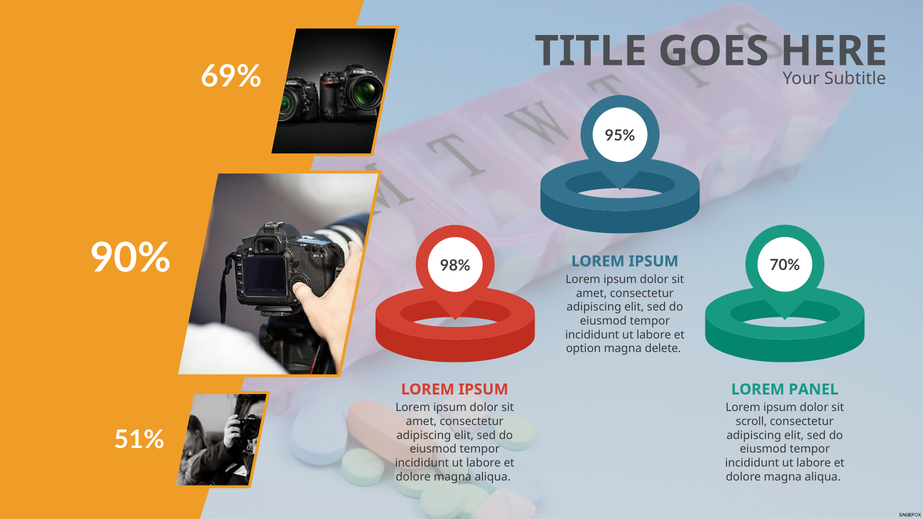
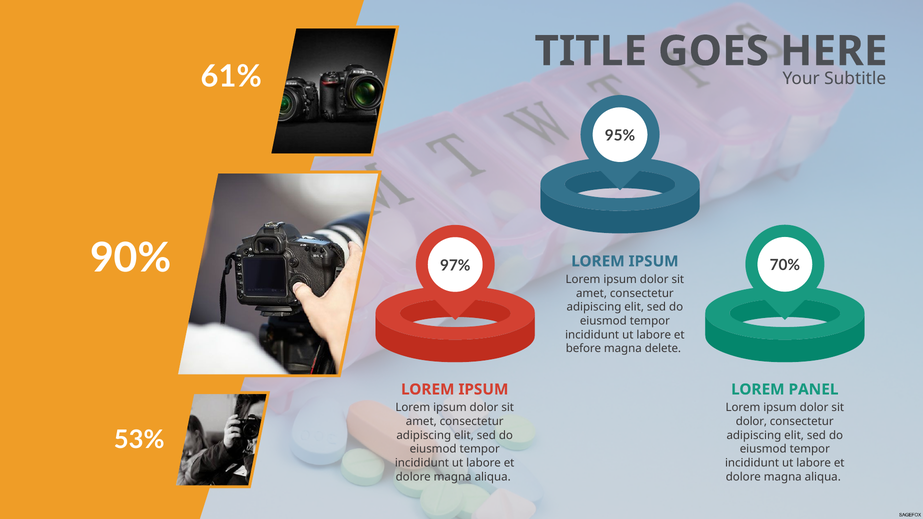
69%: 69% -> 61%
98%: 98% -> 97%
option: option -> before
scroll at (751, 422): scroll -> dolor
51%: 51% -> 53%
